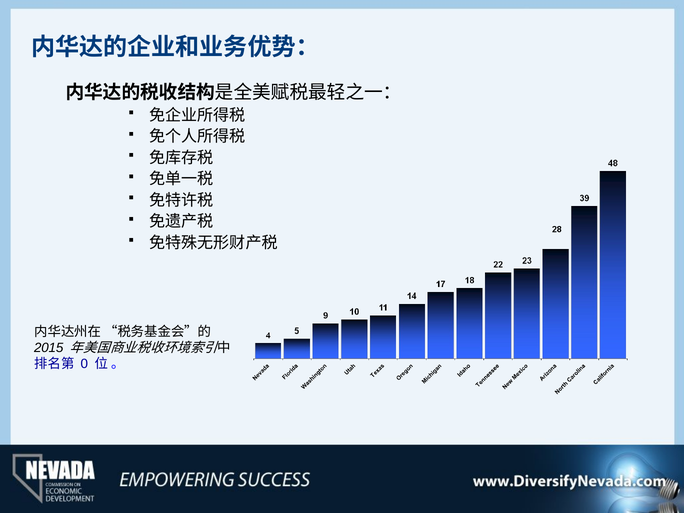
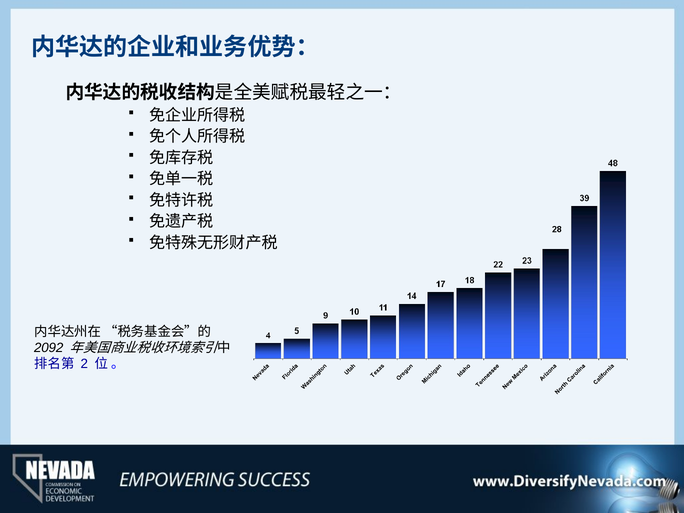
2015: 2015 -> 2092
0: 0 -> 2
